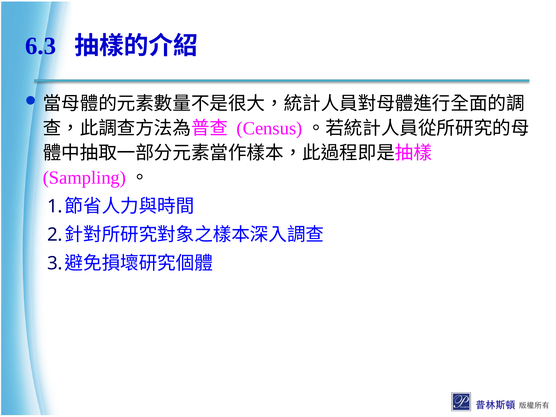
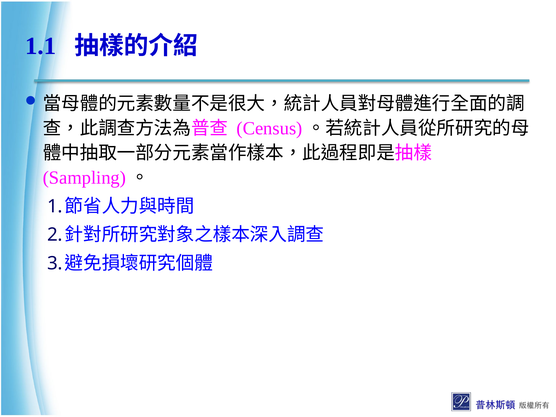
6.3: 6.3 -> 1.1
